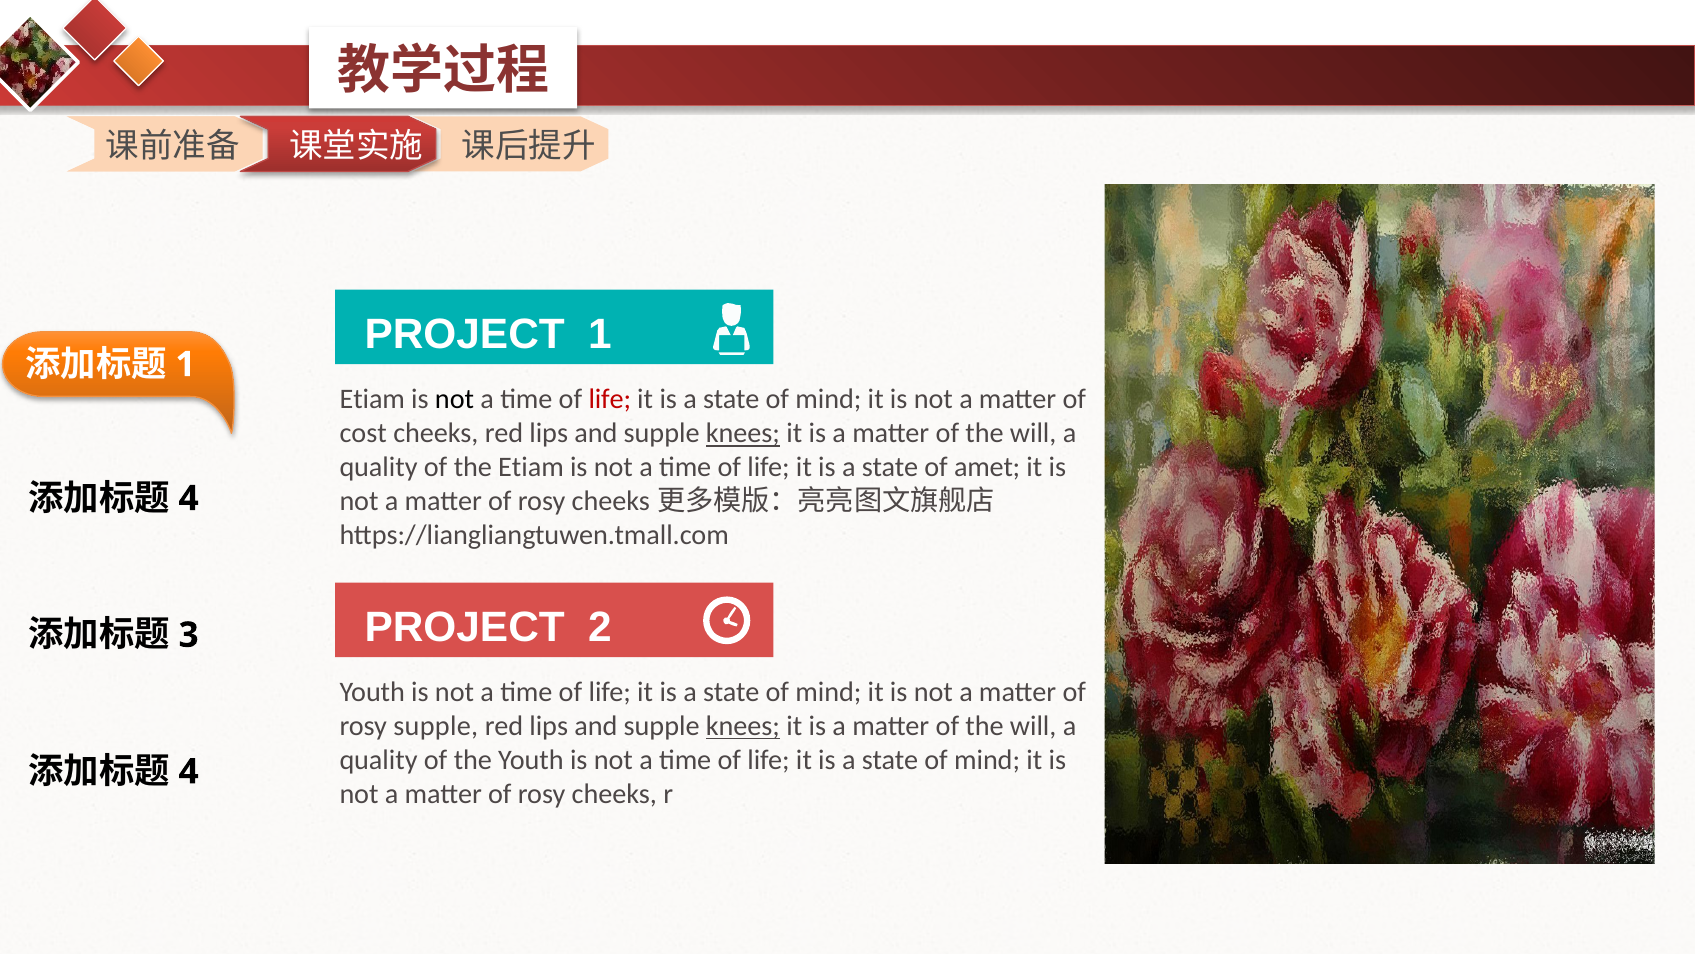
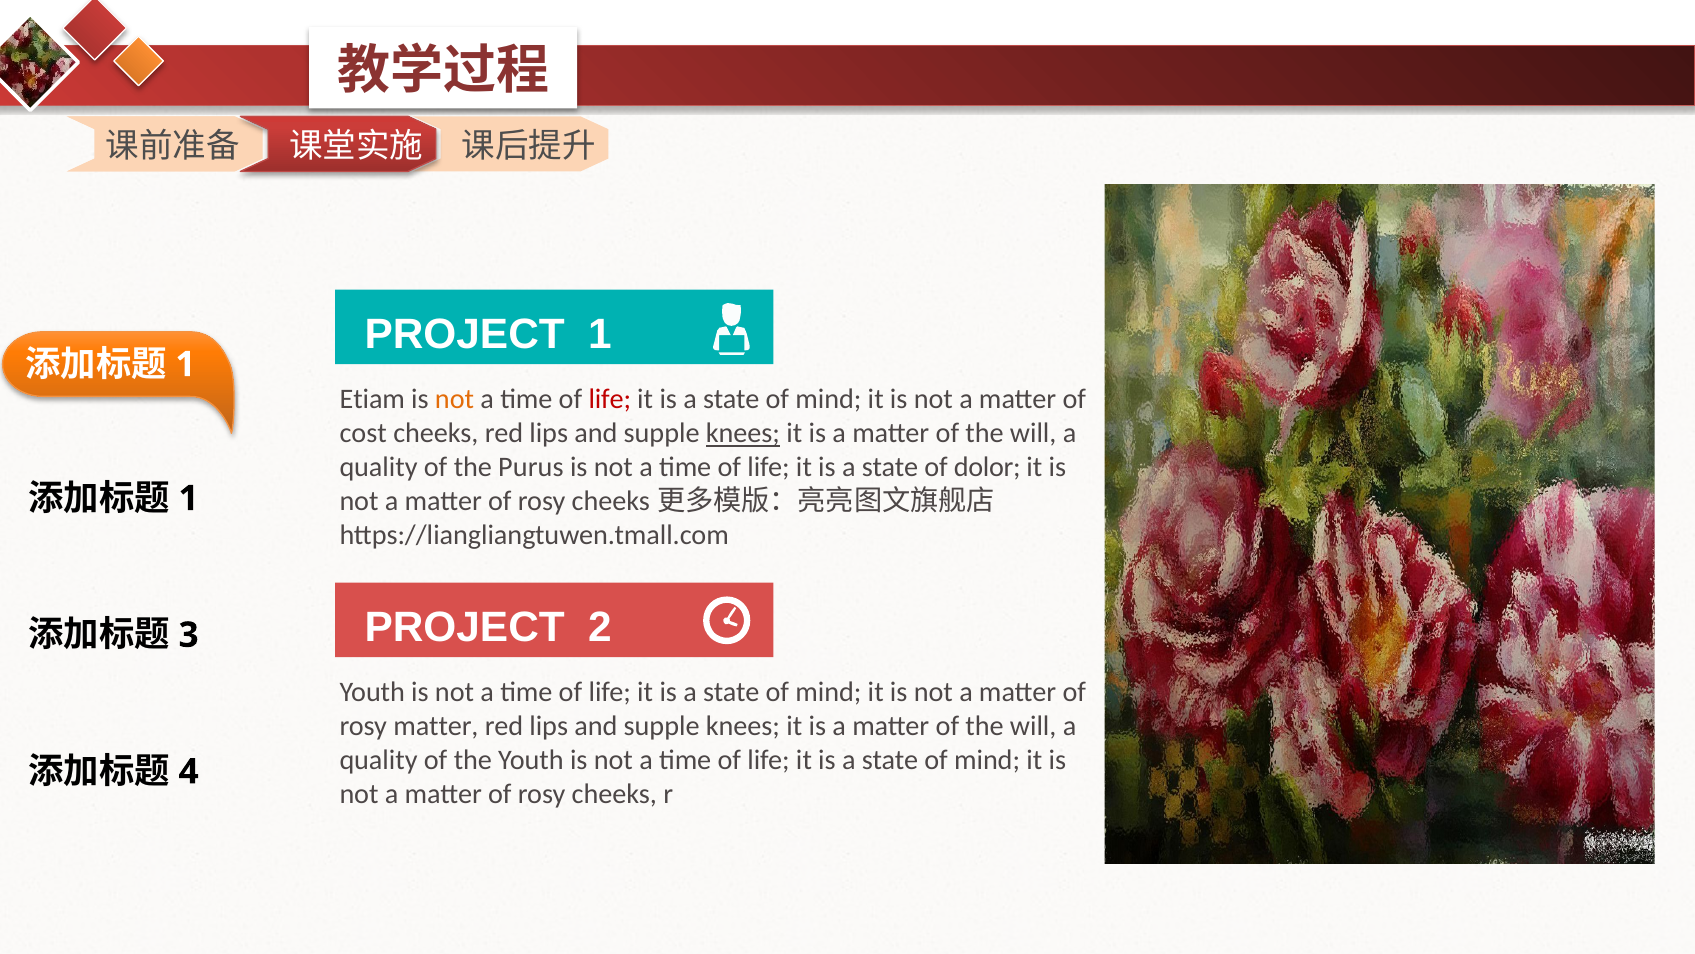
not at (455, 399) colour: black -> orange
the Etiam: Etiam -> Purus
amet: amet -> dolor
4 at (189, 498): 4 -> 1
rosy supple: supple -> matter
knees at (743, 726) underline: present -> none
